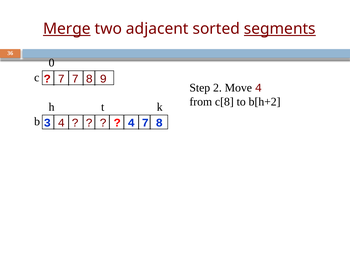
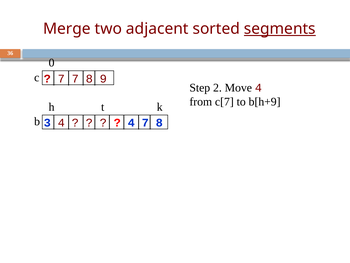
Merge underline: present -> none
c[8: c[8 -> c[7
b[h+2: b[h+2 -> b[h+9
